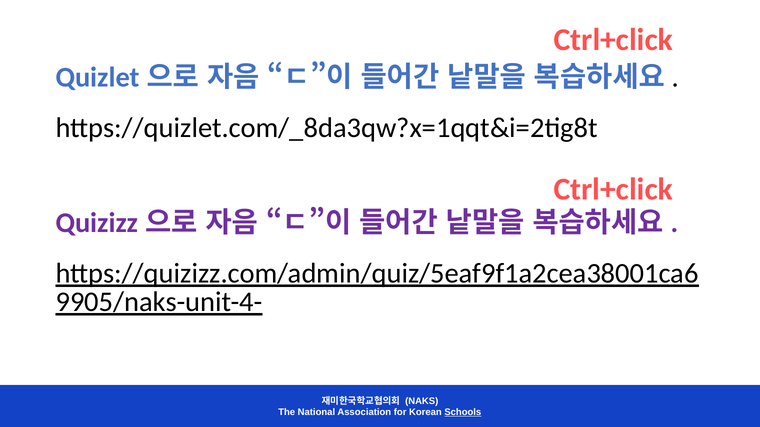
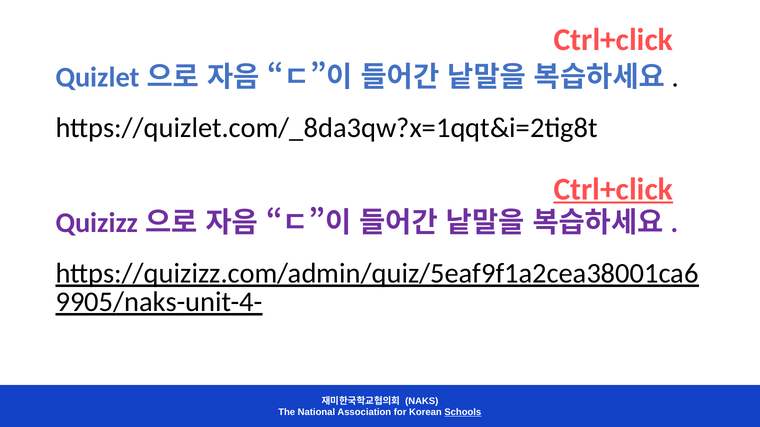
Ctrl+click at (613, 189) underline: none -> present
